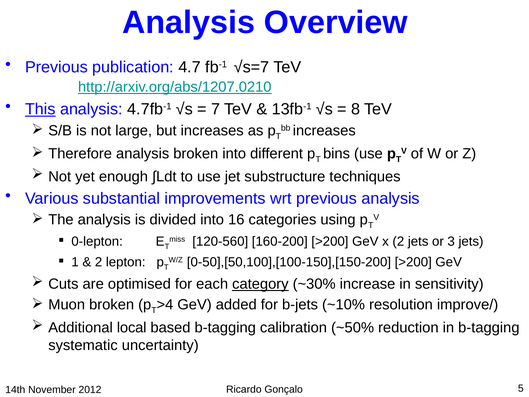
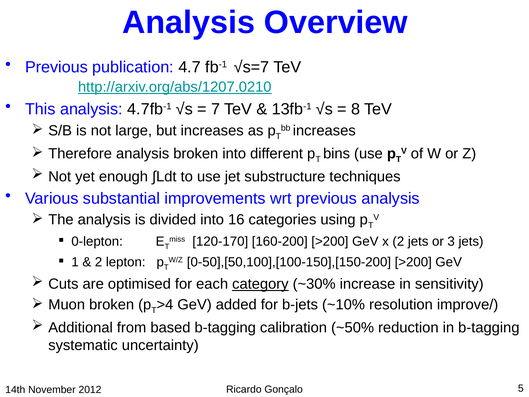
This underline: present -> none
120-560: 120-560 -> 120-170
local: local -> from
